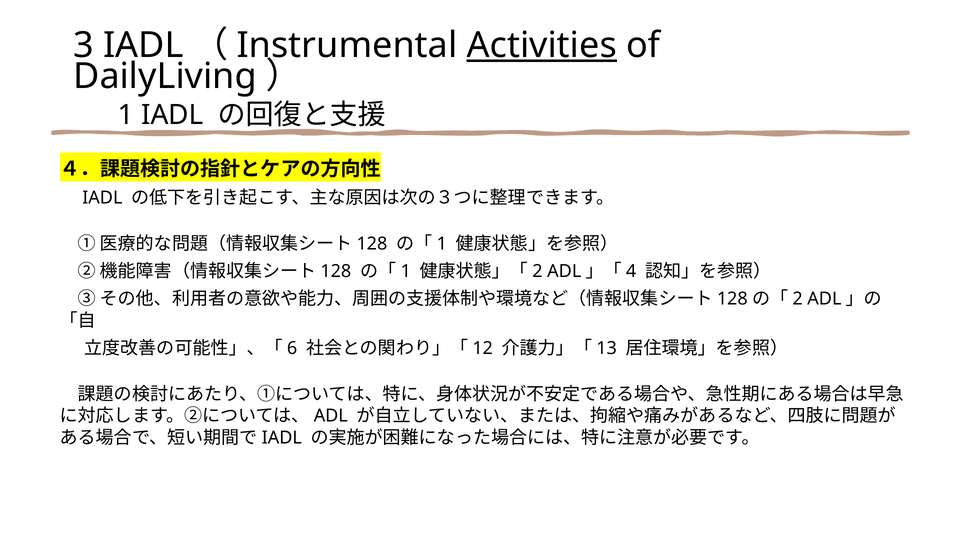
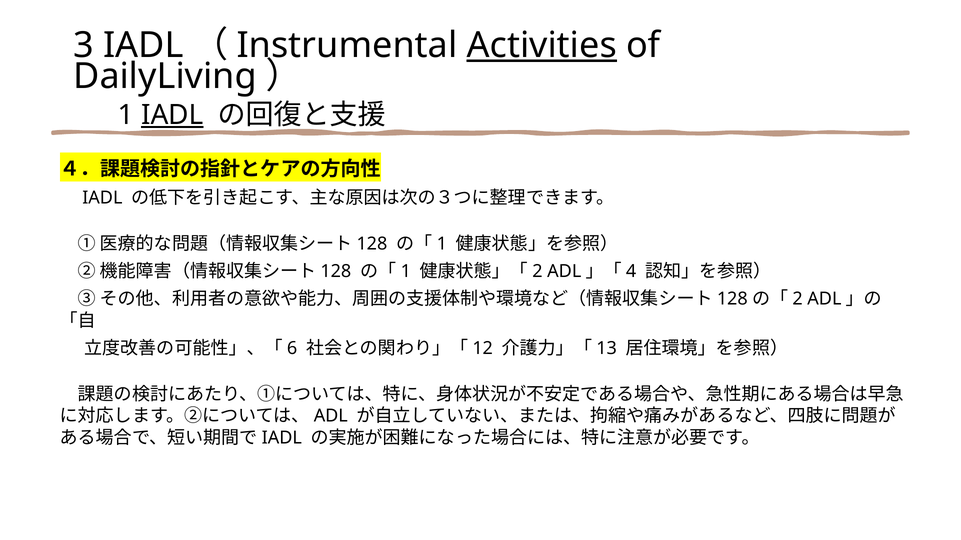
IADL at (172, 115) underline: none -> present
